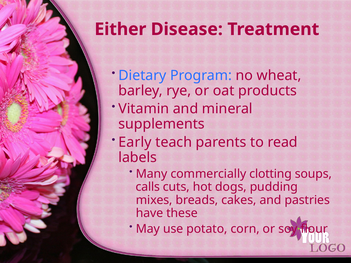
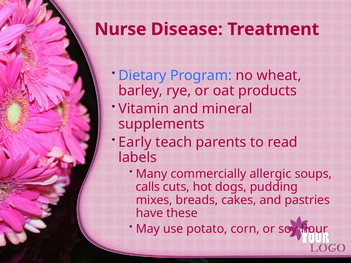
Either: Either -> Nurse
clotting: clotting -> allergic
